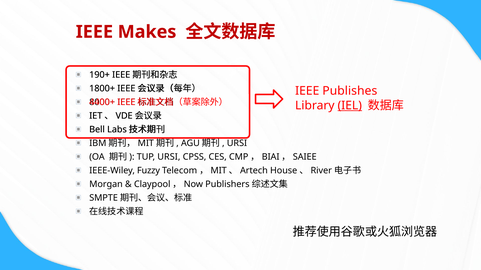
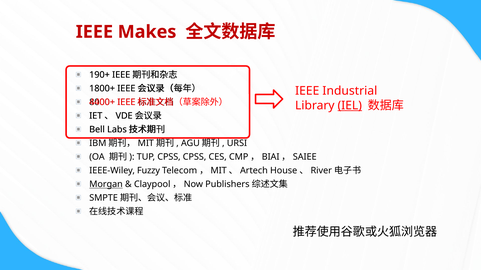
Publishes: Publishes -> Industrial
TUP URSI: URSI -> CPSS
Morgan underline: none -> present
